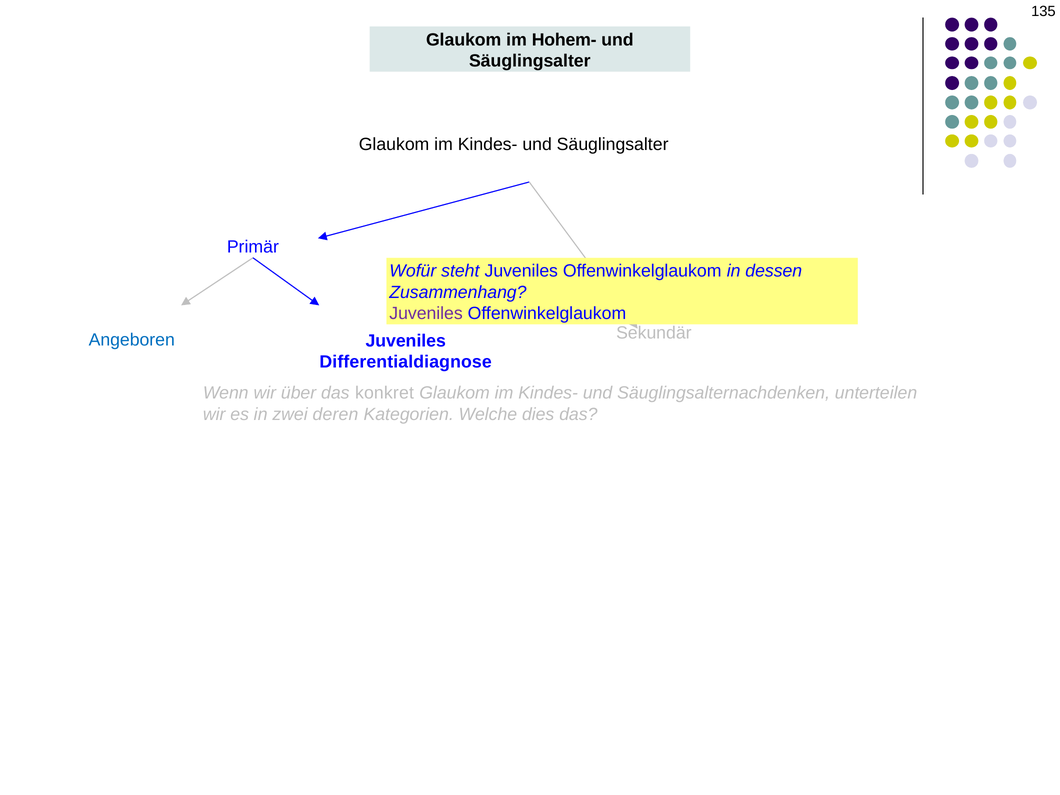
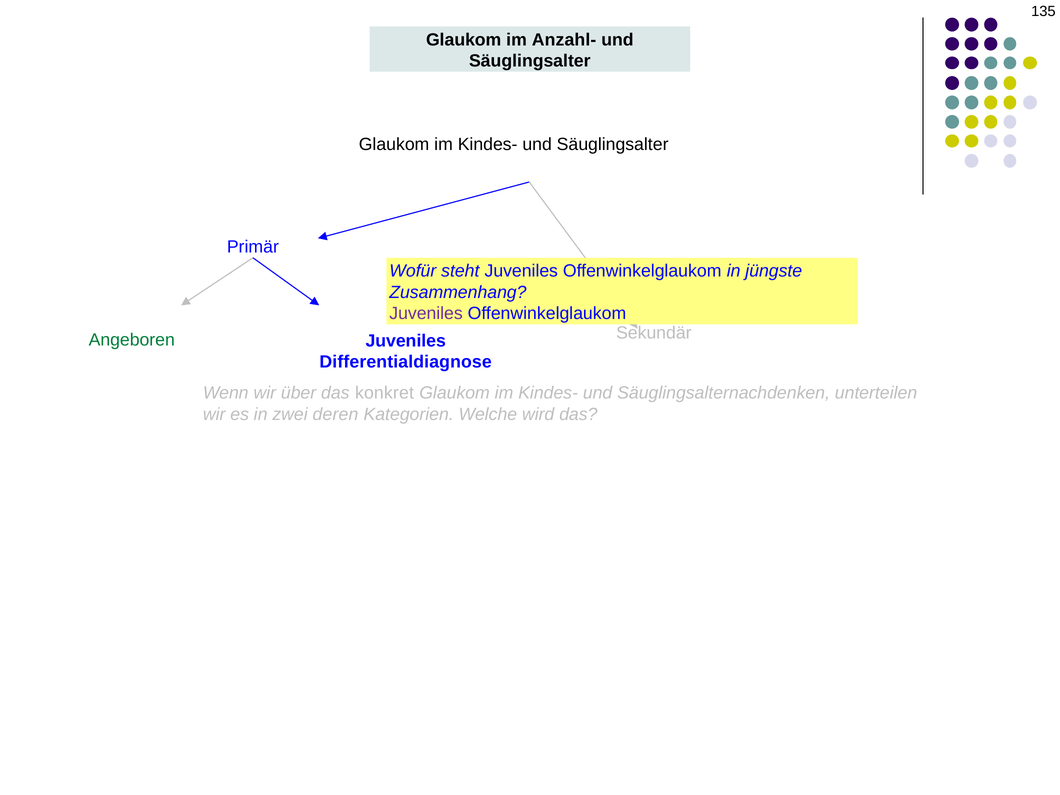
Hohem-: Hohem- -> Anzahl-
dessen: dessen -> jüngste
Angeboren colour: blue -> green
dies: dies -> wird
